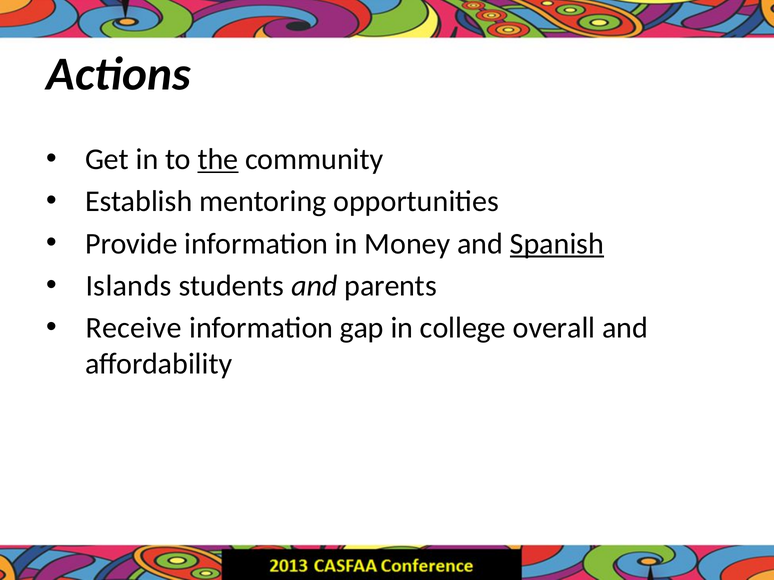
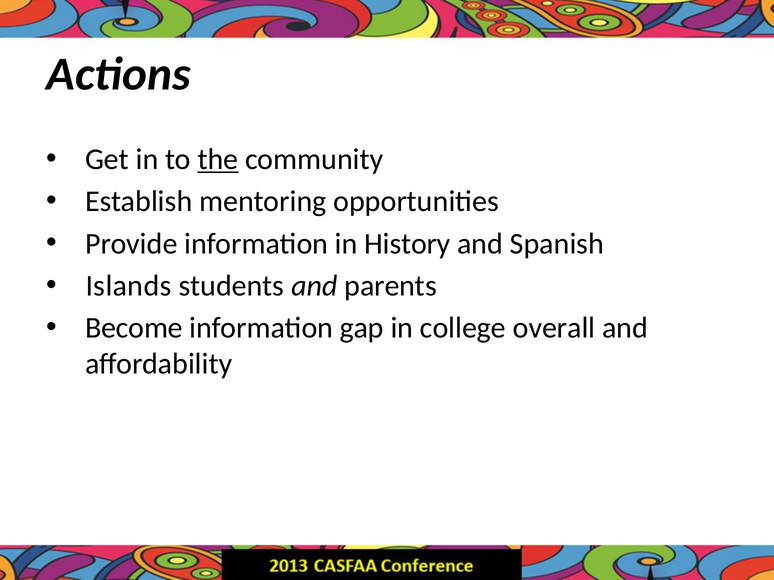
Money: Money -> History
Spanish underline: present -> none
Receive: Receive -> Become
